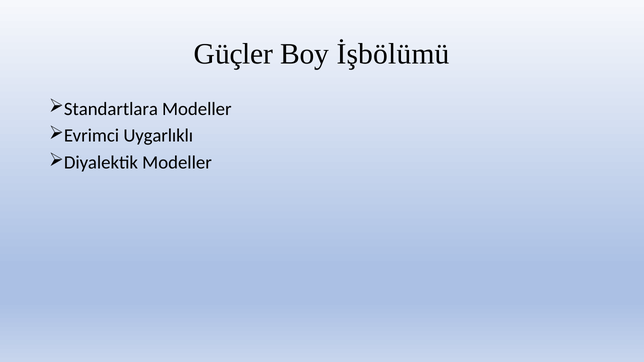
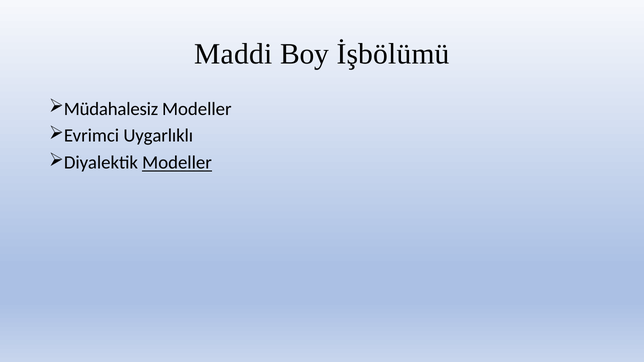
Güçler: Güçler -> Maddi
Standartlara: Standartlara -> Müdahalesiz
Modeller at (177, 163) underline: none -> present
